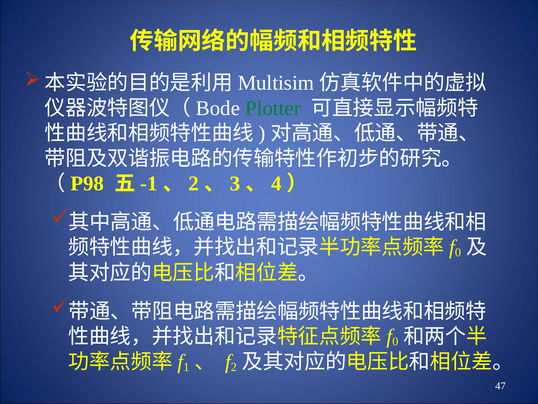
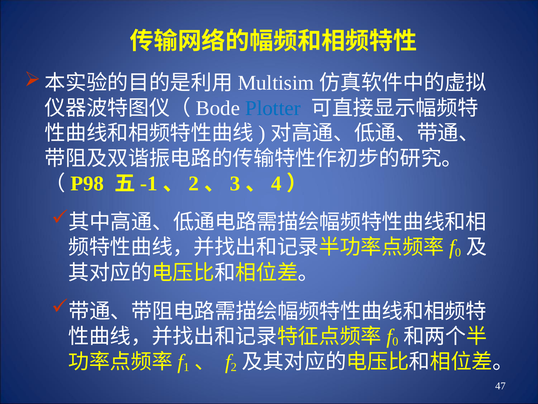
Plotter colour: green -> blue
